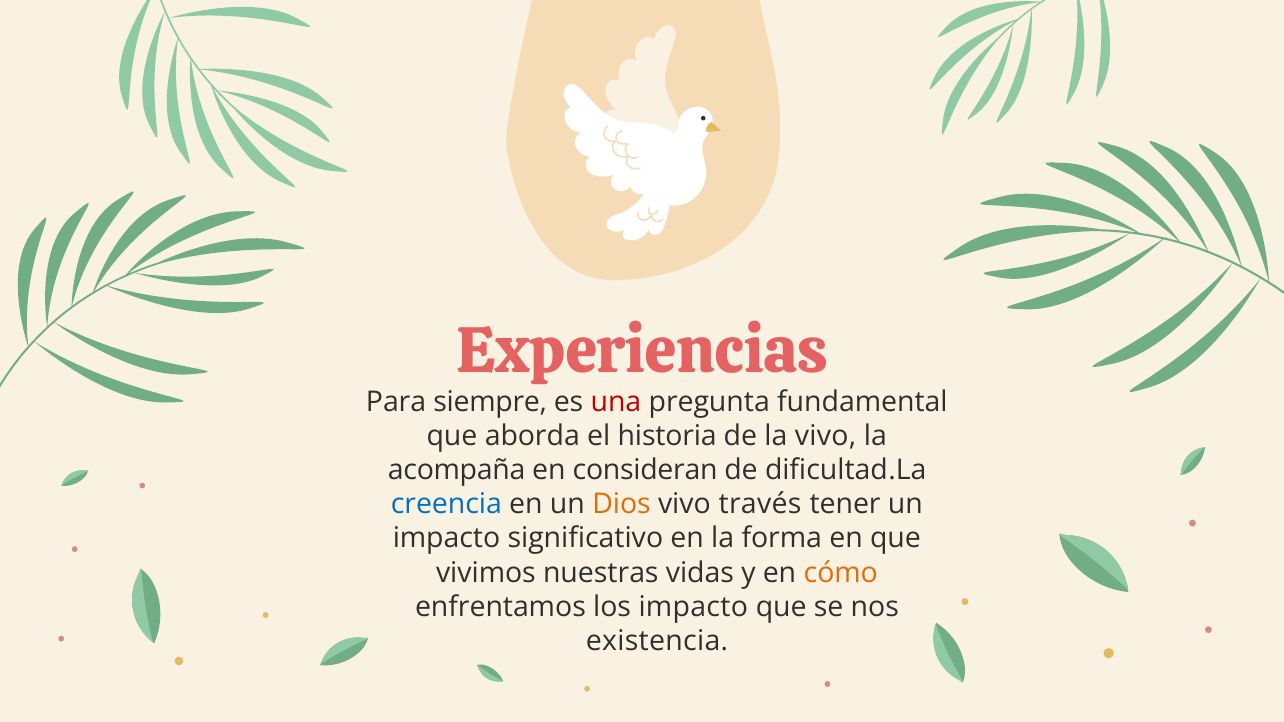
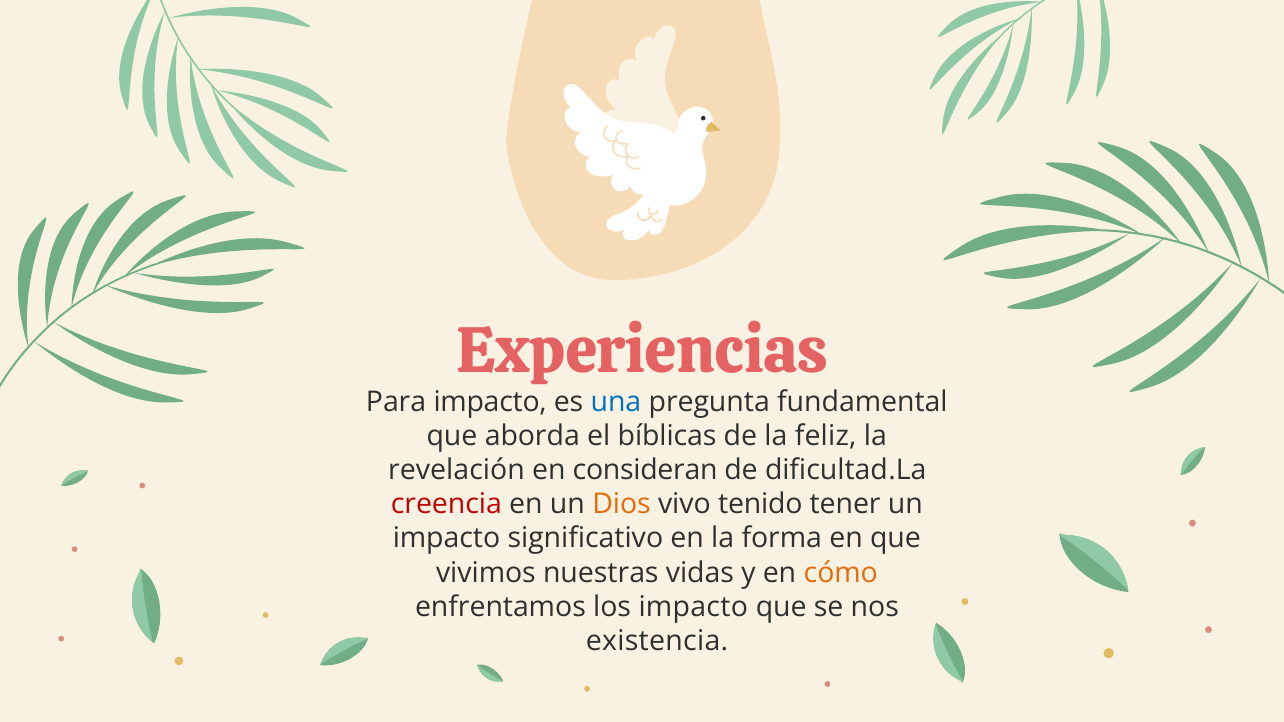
Para siempre: siempre -> impacto
una colour: red -> blue
historia: historia -> bíblicas
la vivo: vivo -> feliz
acompaña: acompaña -> revelación
creencia colour: blue -> red
través: través -> tenido
